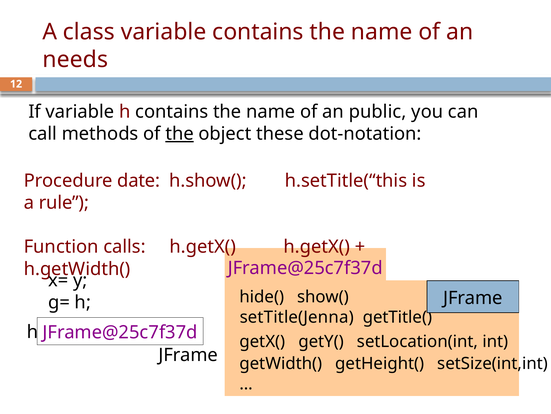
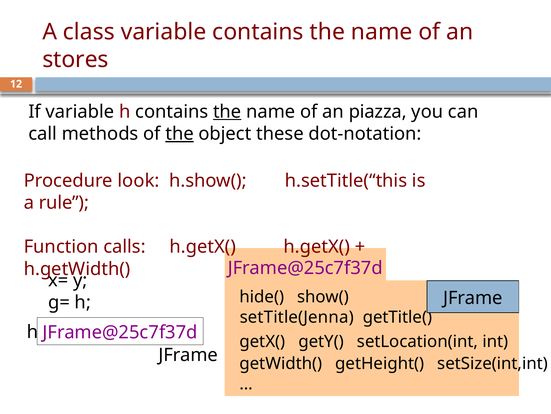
needs: needs -> stores
the at (227, 111) underline: none -> present
public: public -> piazza
date: date -> look
